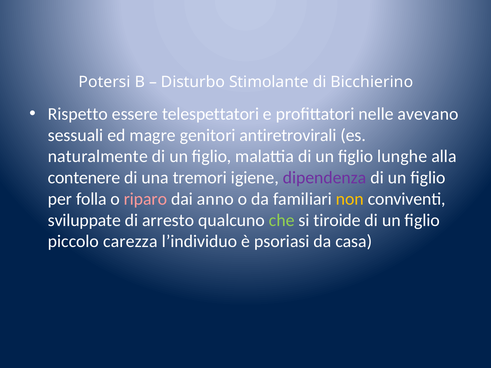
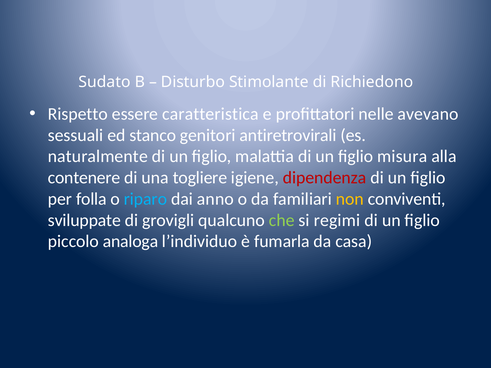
Potersi: Potersi -> Sudato
Bicchierino: Bicchierino -> Richiedono
telespettatori: telespettatori -> caratteristica
magre: magre -> stanco
lunghe: lunghe -> misura
tremori: tremori -> togliere
dipendenza colour: purple -> red
riparo colour: pink -> light blue
arresto: arresto -> grovigli
tiroide: tiroide -> regimi
carezza: carezza -> analoga
psoriasi: psoriasi -> fumarla
